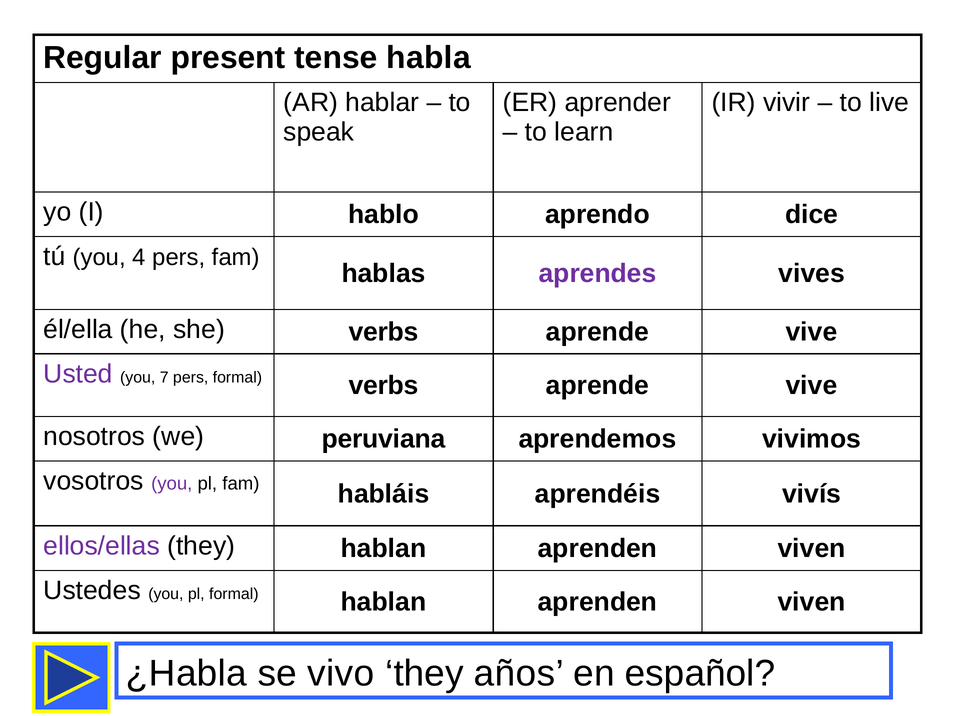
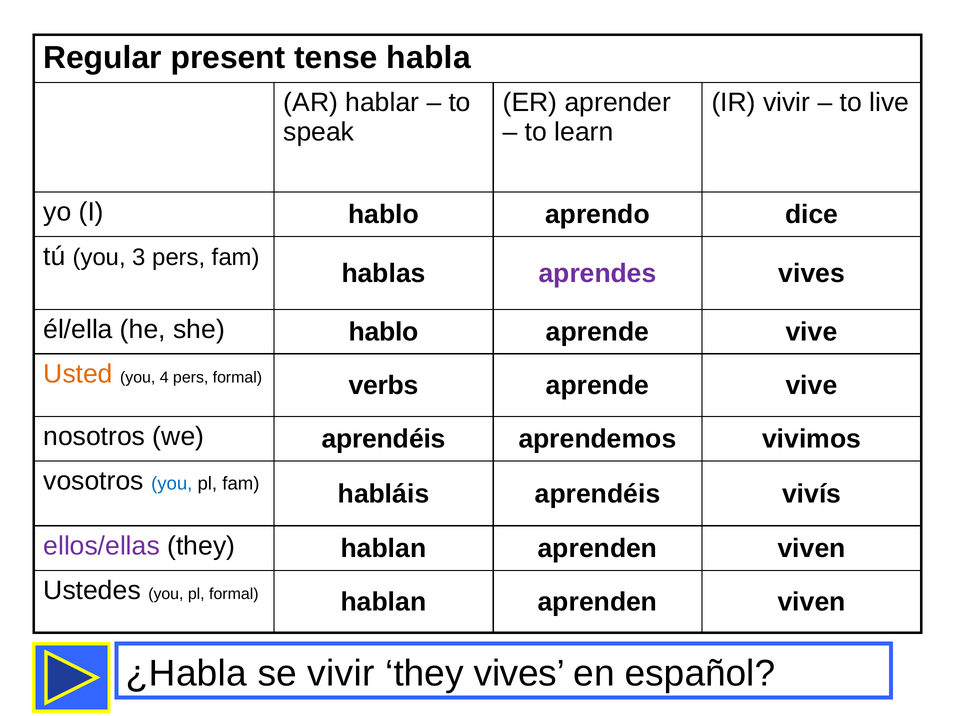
4: 4 -> 3
she verbs: verbs -> hablo
Usted colour: purple -> orange
7: 7 -> 4
we peruviana: peruviana -> aprendéis
you at (172, 484) colour: purple -> blue
se vivo: vivo -> vivir
they años: años -> vives
